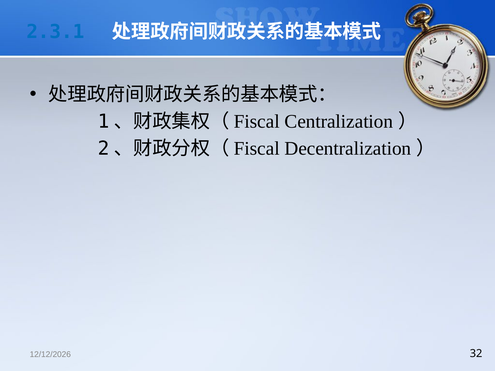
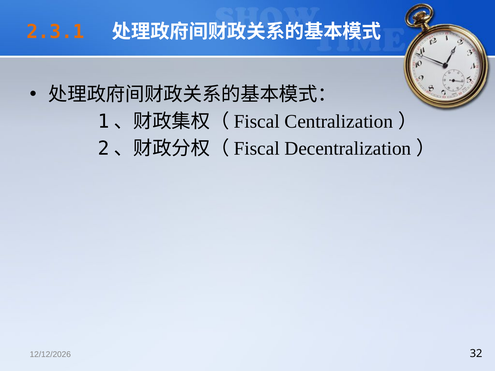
2.3.1 colour: blue -> orange
